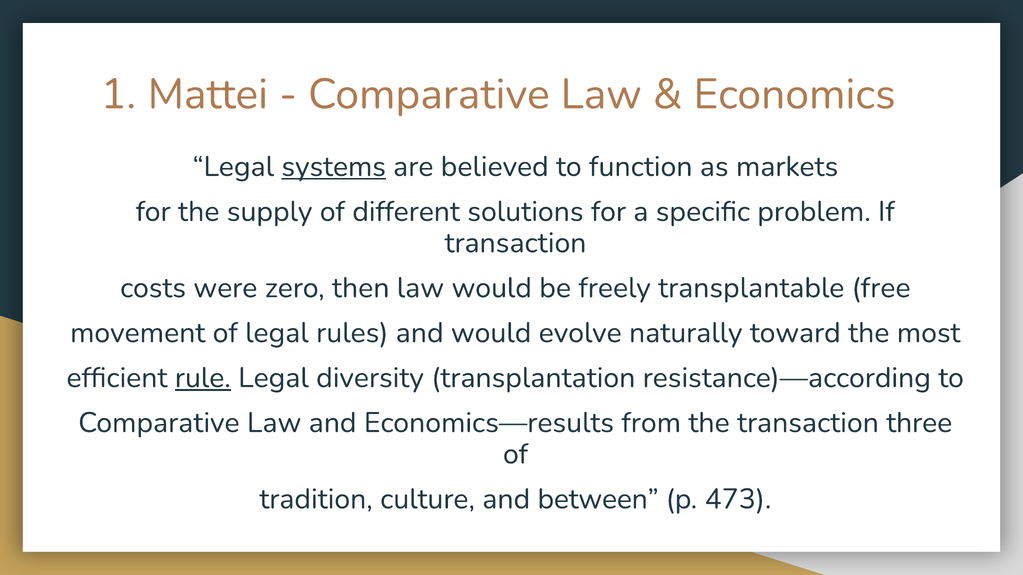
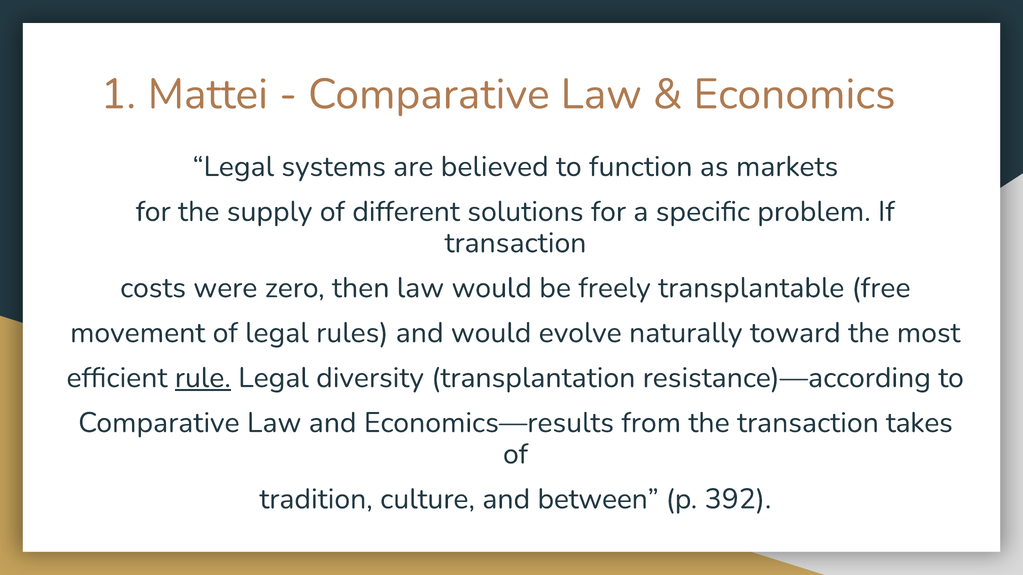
systems underline: present -> none
three: three -> takes
473: 473 -> 392
